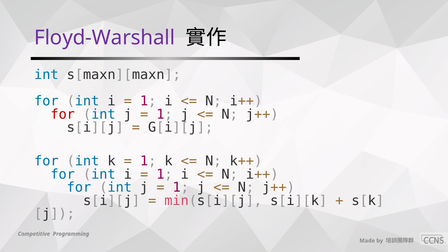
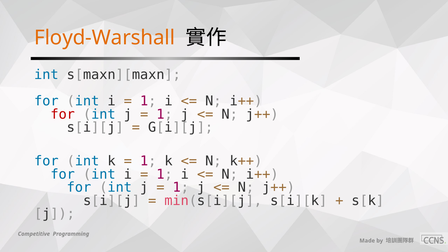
Floyd-Warshall colour: purple -> orange
